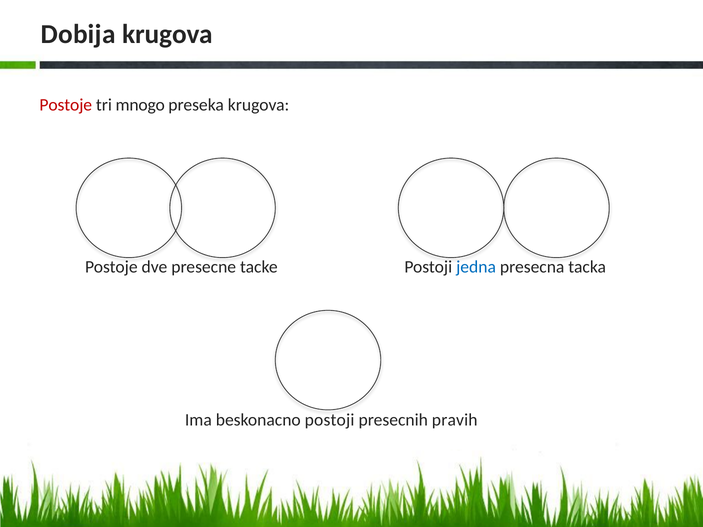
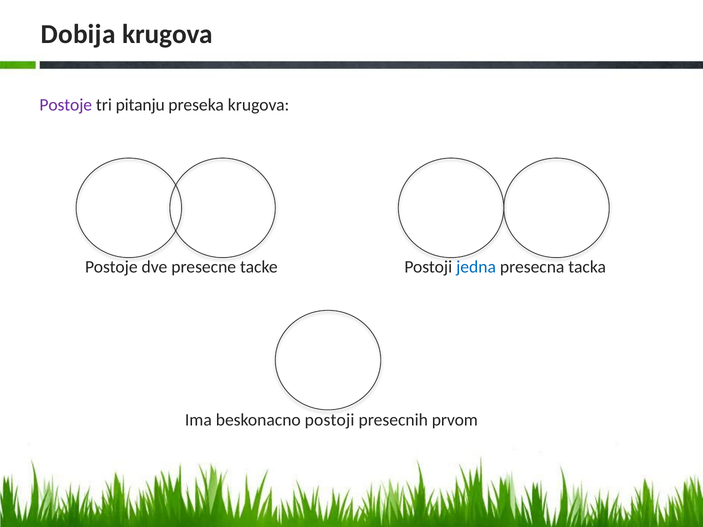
Postoje at (66, 105) colour: red -> purple
mnogo: mnogo -> pitanju
pravih: pravih -> prvom
